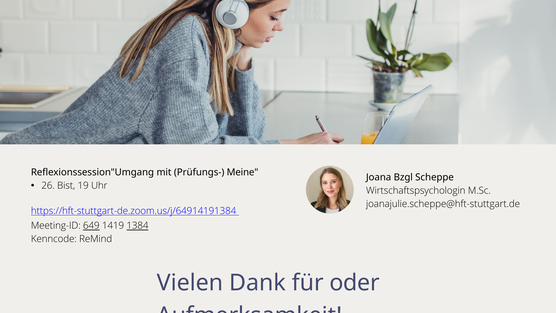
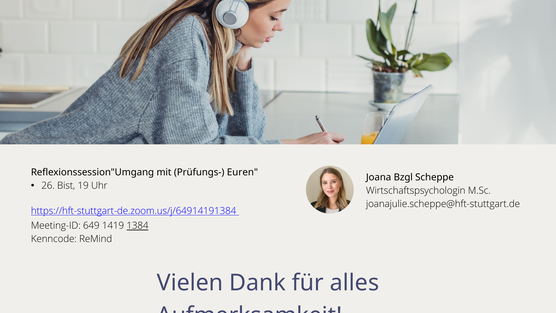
Meine: Meine -> Euren
649 underline: present -> none
oder: oder -> alles
